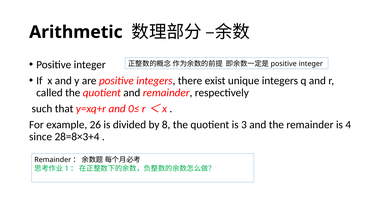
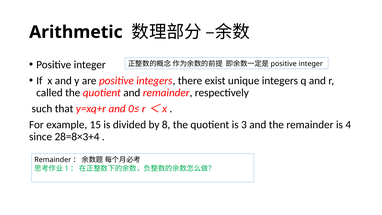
26: 26 -> 15
